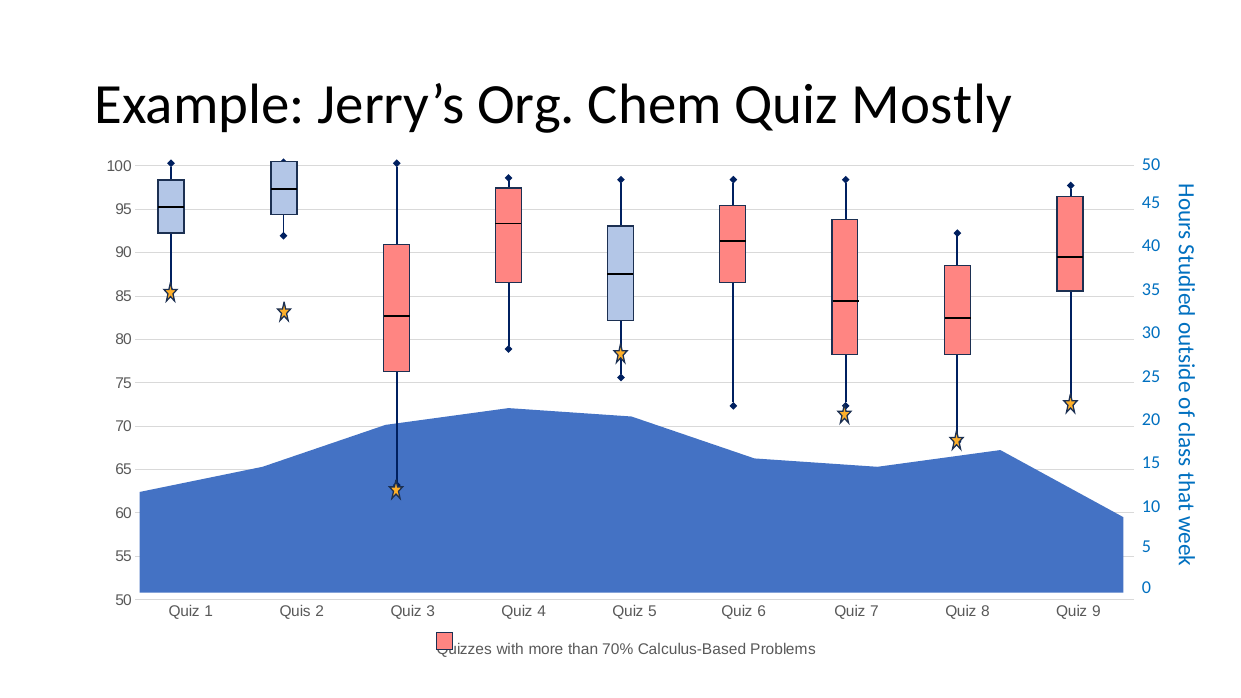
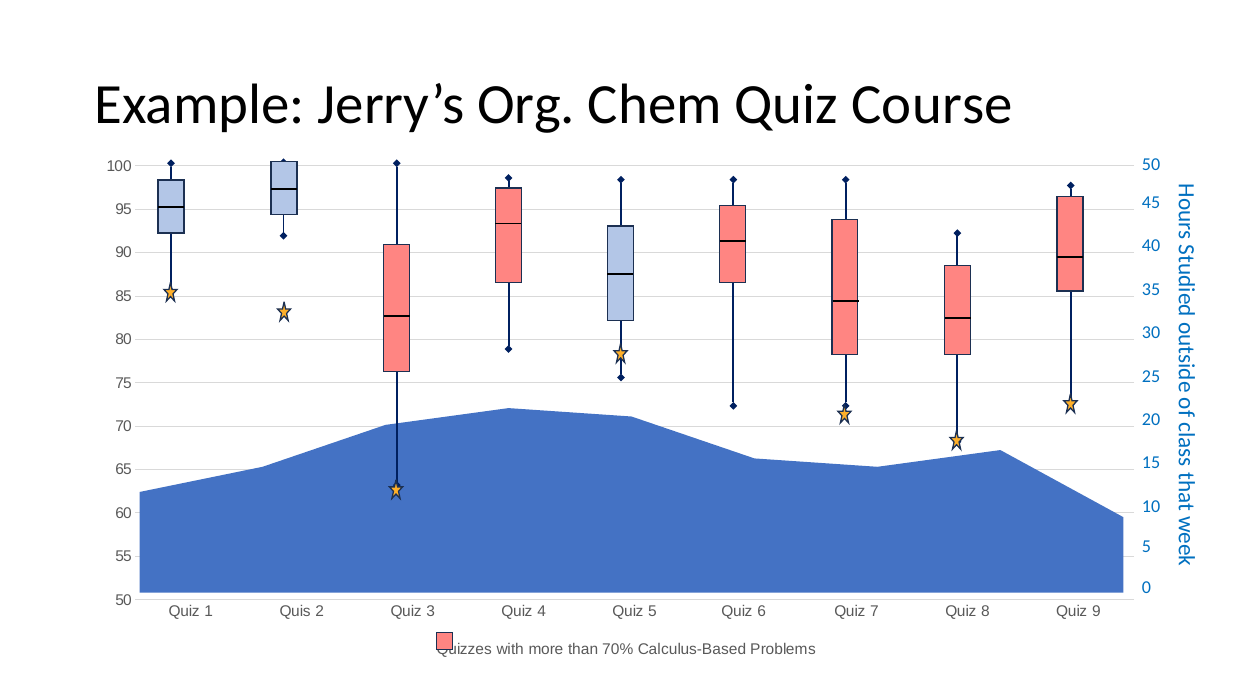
Mostly: Mostly -> Course
